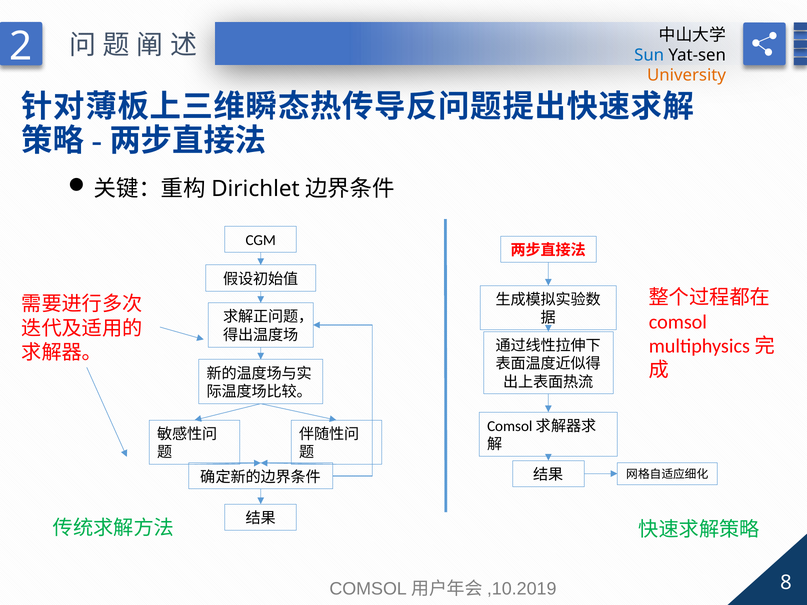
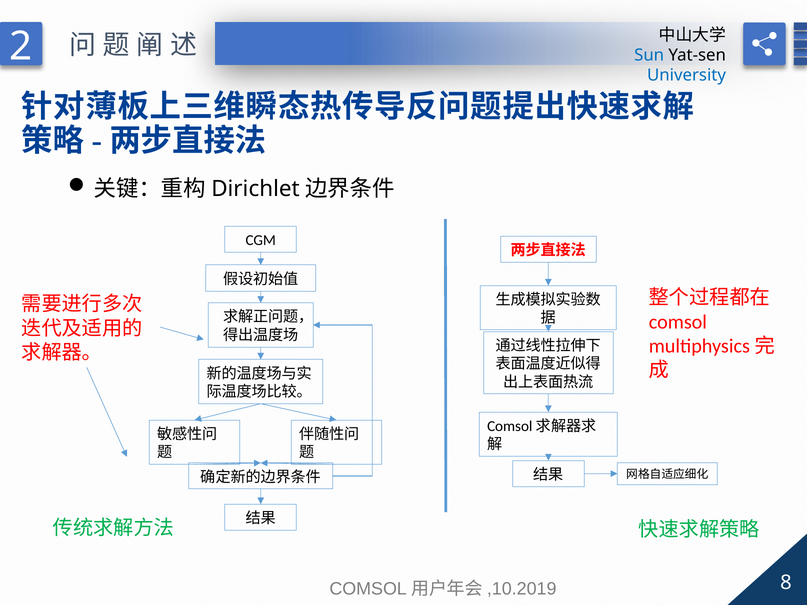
University colour: orange -> blue
